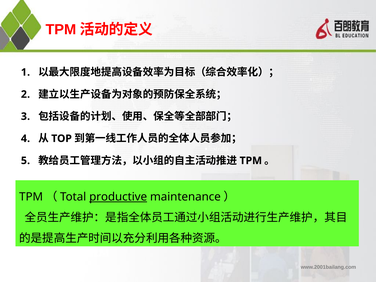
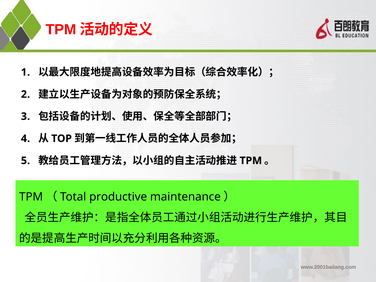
productive underline: present -> none
